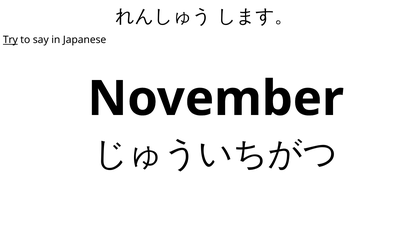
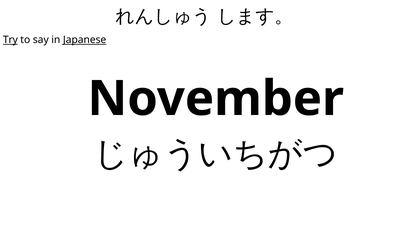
Japanese underline: none -> present
